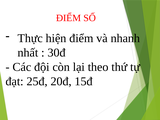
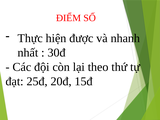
hiện điểm: điểm -> được
